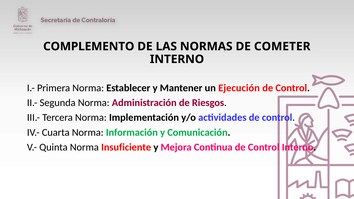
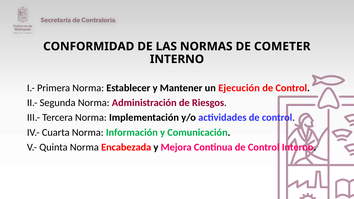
COMPLEMENTO: COMPLEMENTO -> CONFORMIDAD
Insuficiente: Insuficiente -> Encabezada
